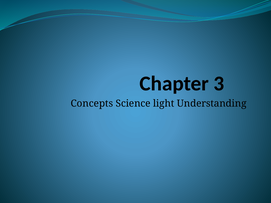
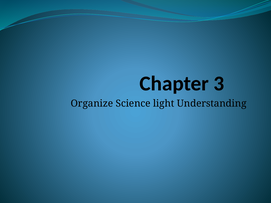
Concepts: Concepts -> Organize
